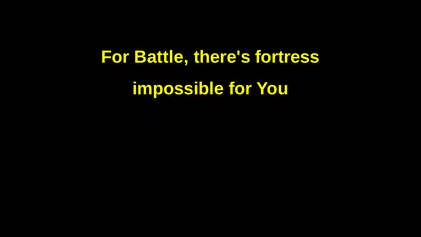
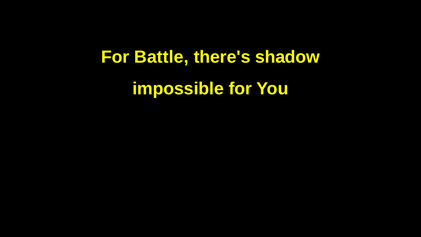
fortress: fortress -> shadow
